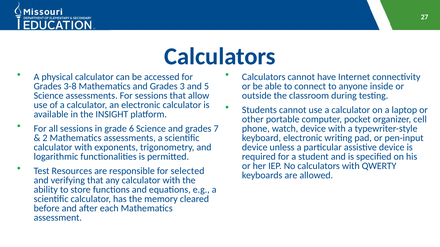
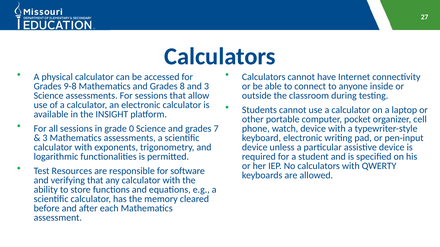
3-8: 3-8 -> 9-8
3: 3 -> 8
and 5: 5 -> 3
6: 6 -> 0
2 at (45, 138): 2 -> 3
selected: selected -> software
